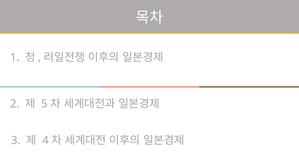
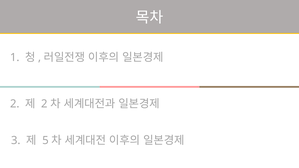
5 at (44, 104): 5 -> 2
4: 4 -> 5
